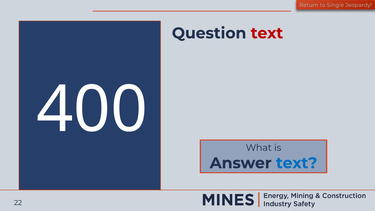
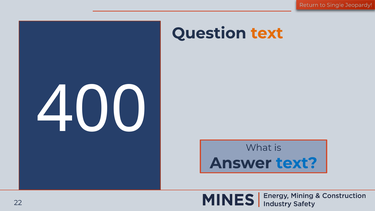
text at (267, 33) colour: red -> orange
